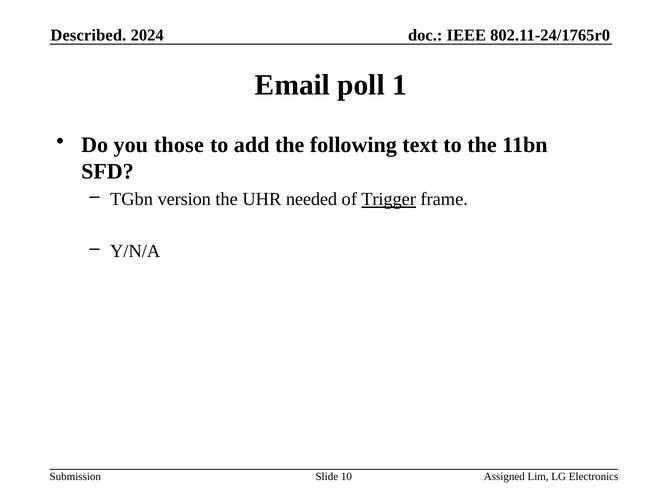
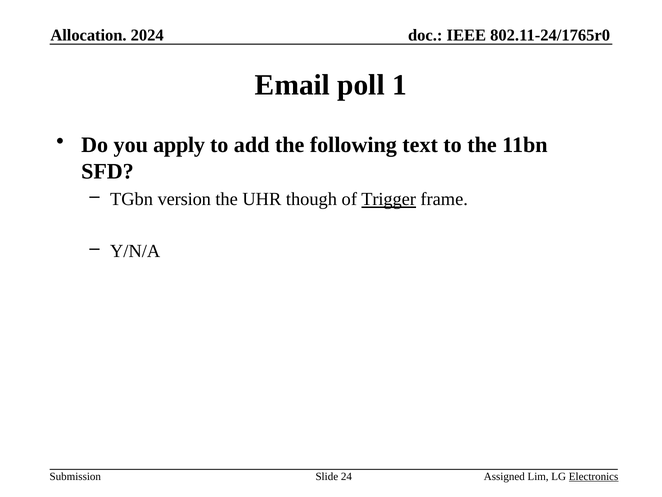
Described: Described -> Allocation
those: those -> apply
needed: needed -> though
10: 10 -> 24
Electronics underline: none -> present
